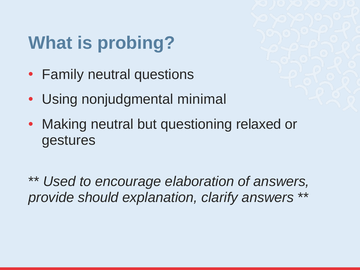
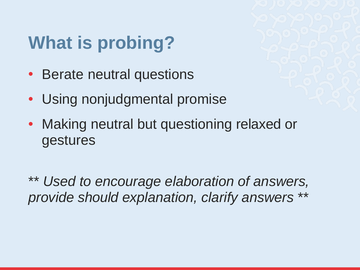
Family: Family -> Berate
minimal: minimal -> promise
